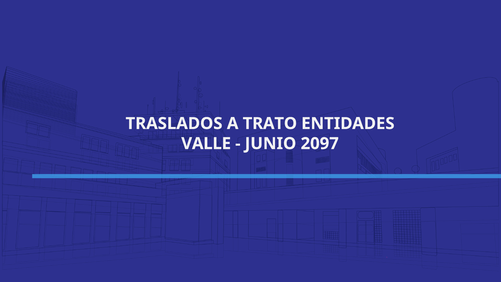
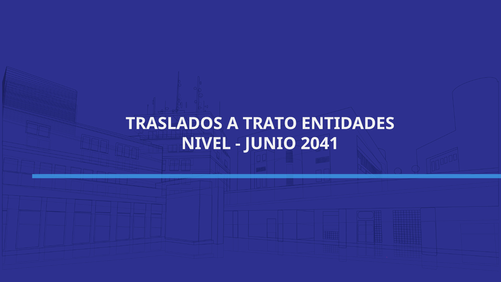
VALLE: VALLE -> NIVEL
2097: 2097 -> 2041
